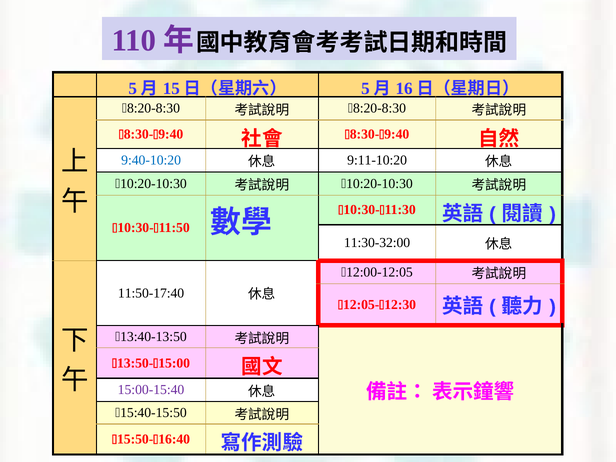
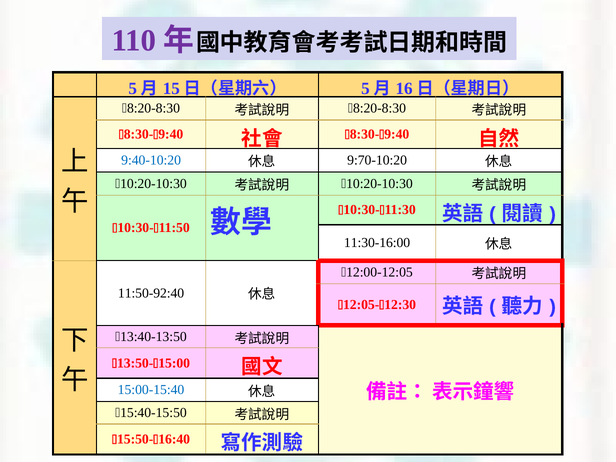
9:11-10:20: 9:11-10:20 -> 9:70-10:20
11:30-32:00: 11:30-32:00 -> 11:30-16:00
11:50-17:40: 11:50-17:40 -> 11:50-92:40
15:00-15:40 colour: purple -> blue
